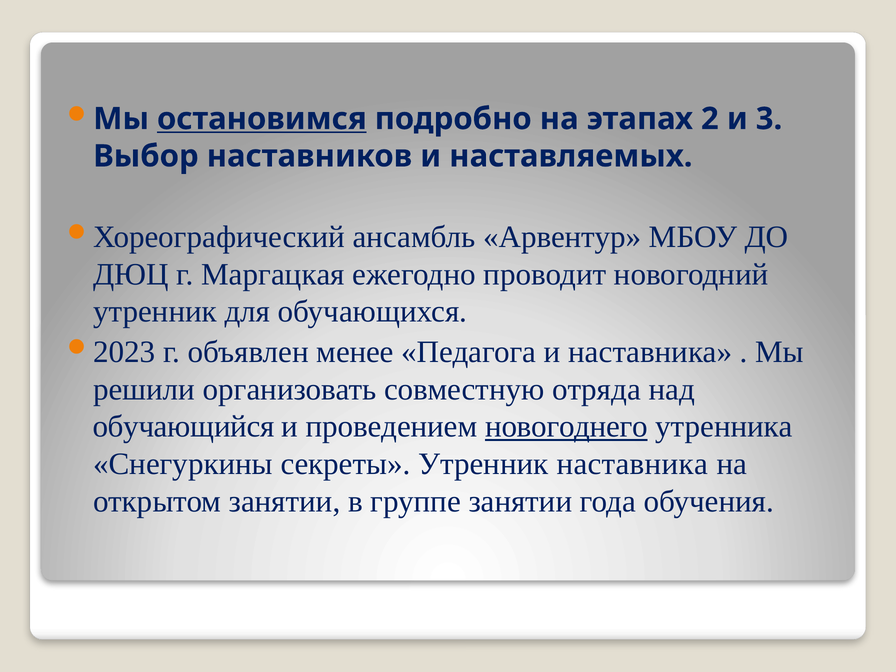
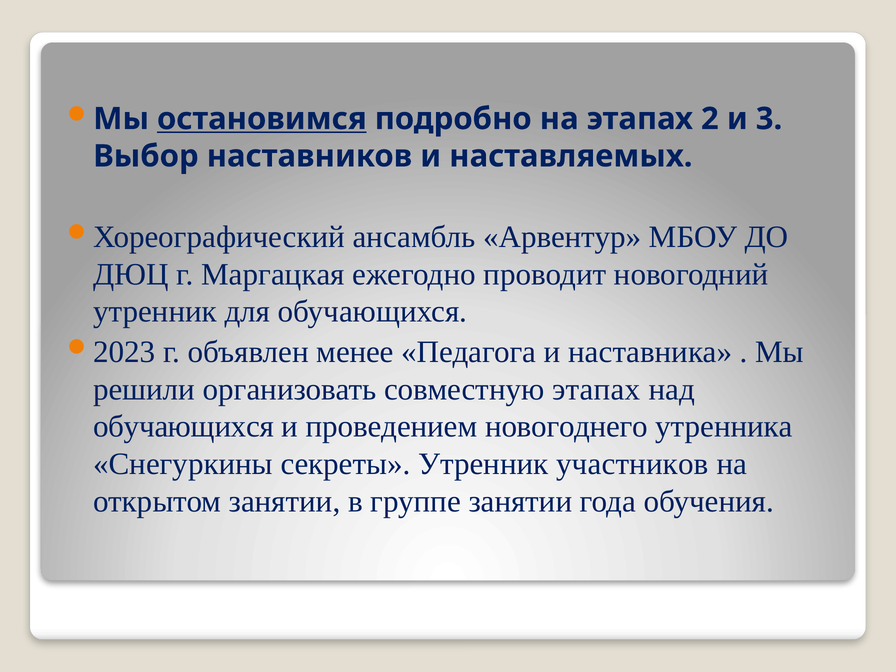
совместную отряда: отряда -> этапах
обучающийся at (184, 427): обучающийся -> обучающихся
новогоднего underline: present -> none
Утренник наставника: наставника -> участников
